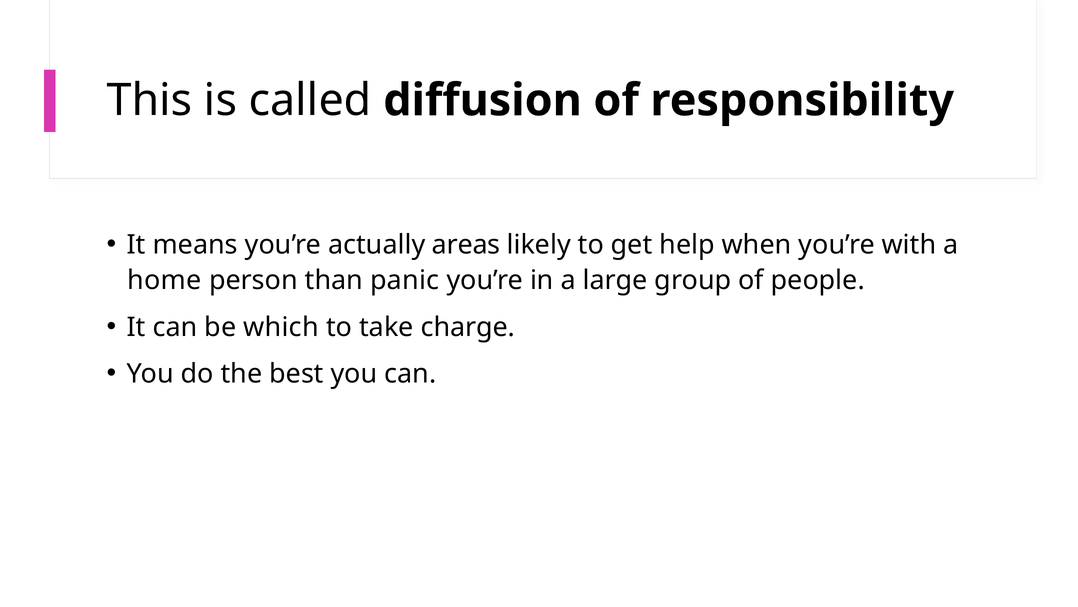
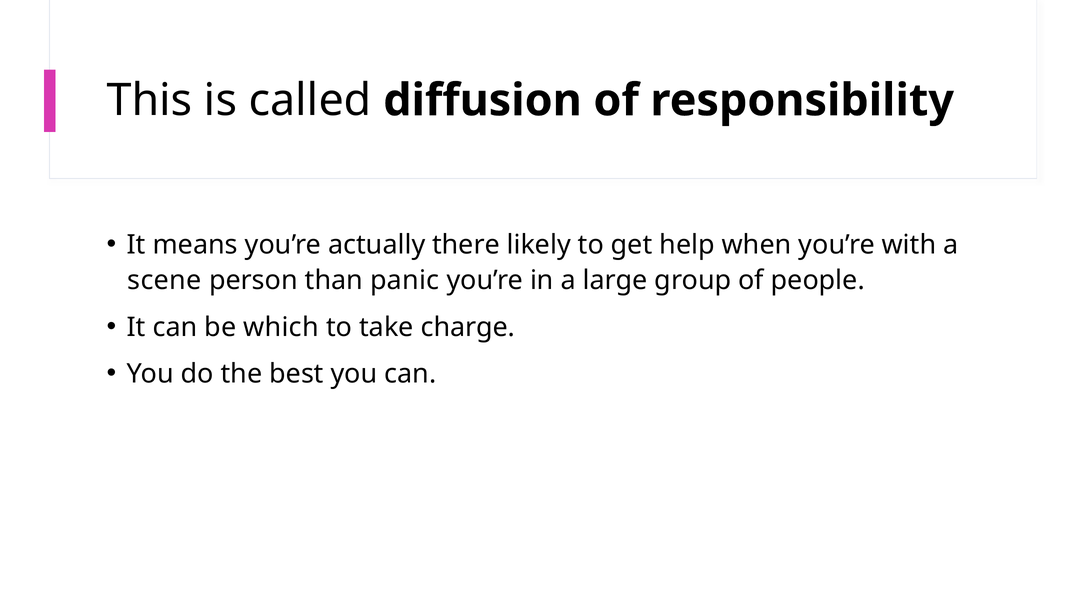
areas: areas -> there
home: home -> scene
